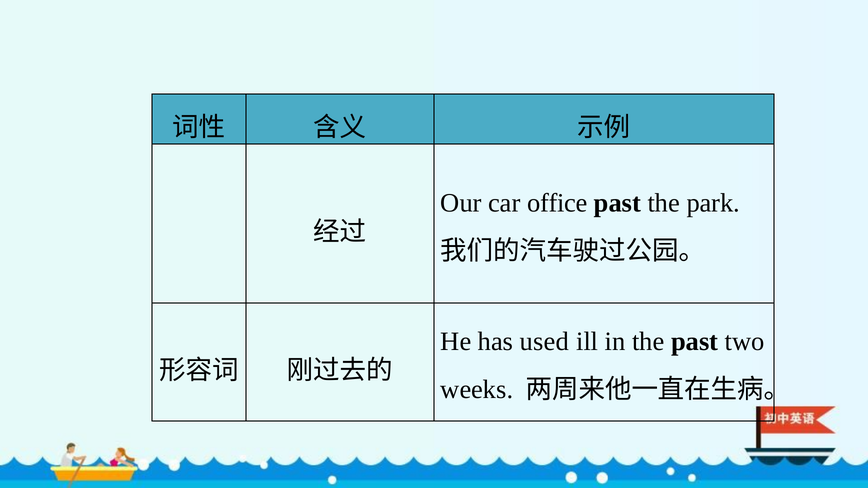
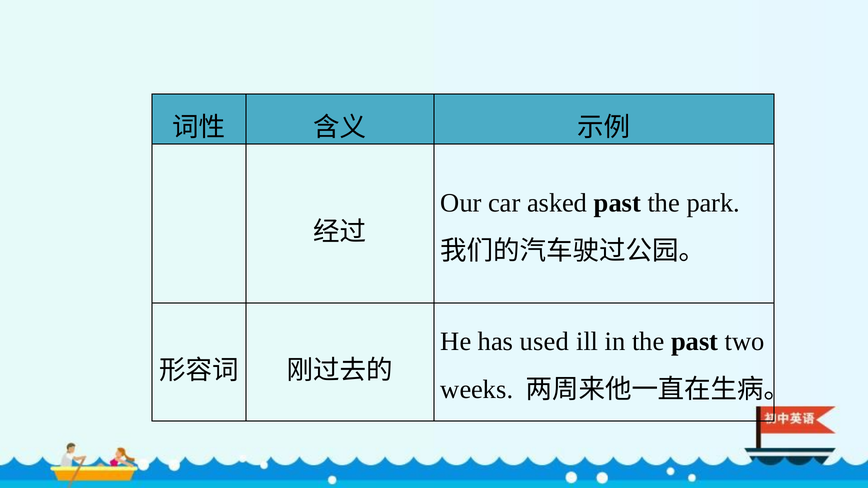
office: office -> asked
